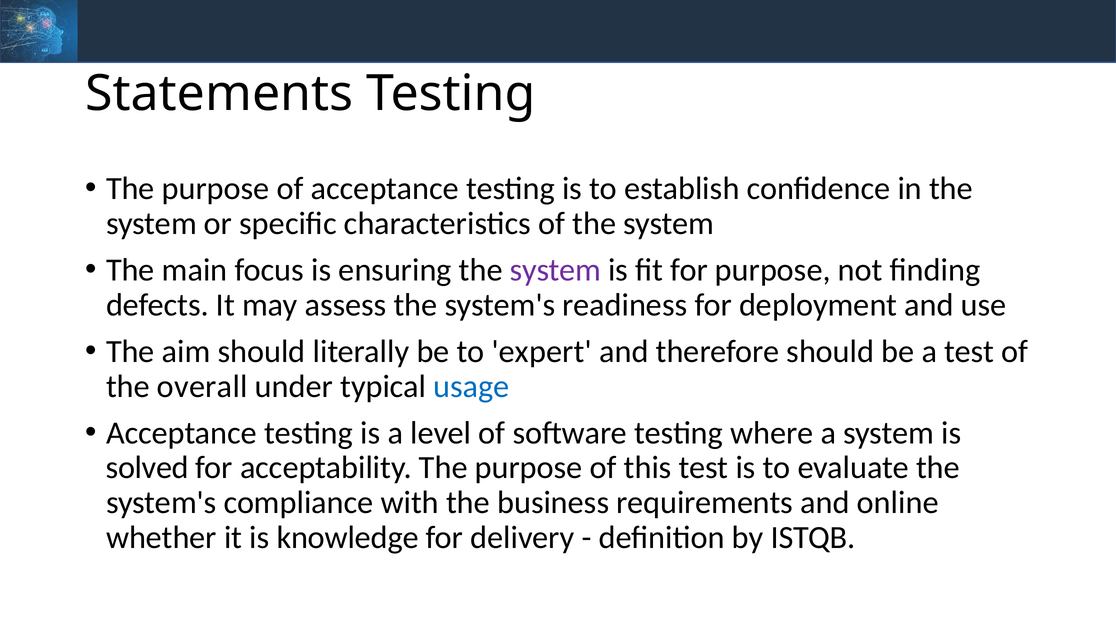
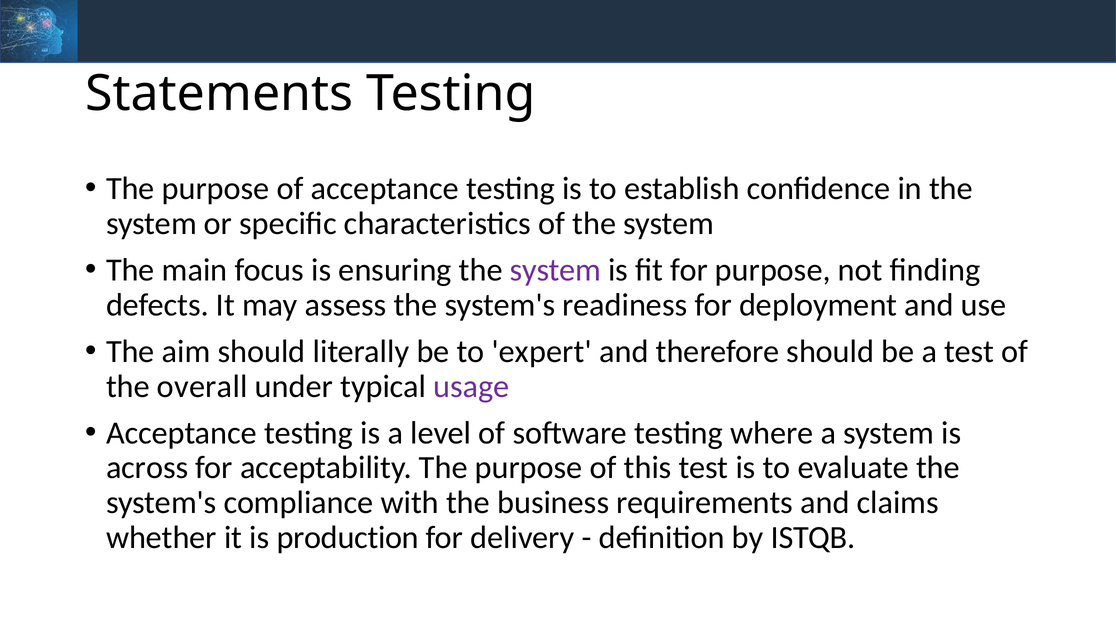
usage colour: blue -> purple
solved: solved -> across
online: online -> claims
knowledge: knowledge -> production
